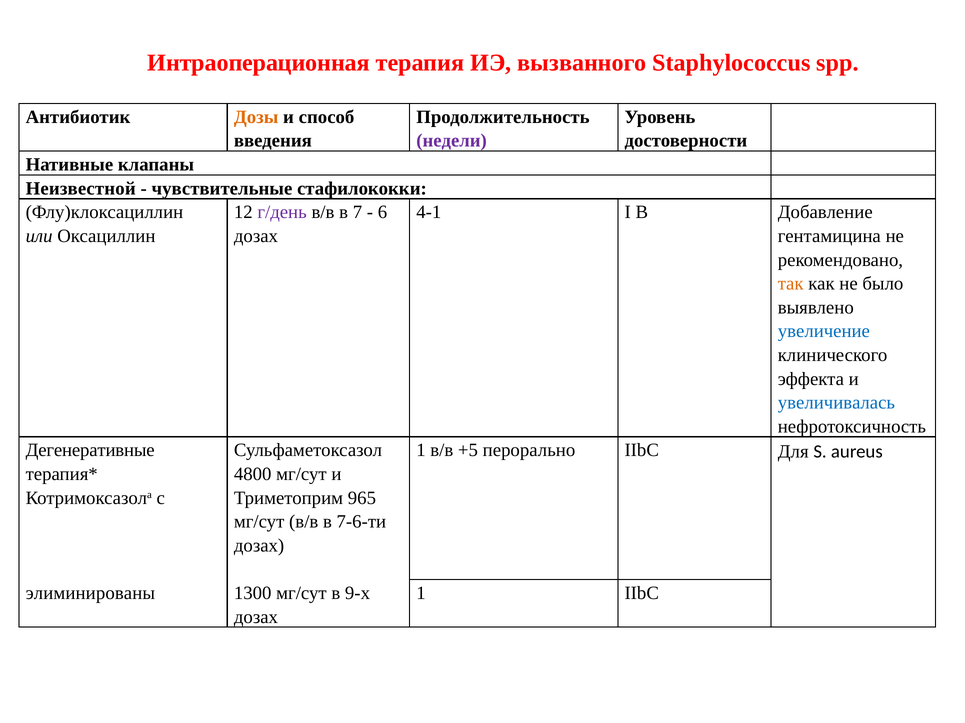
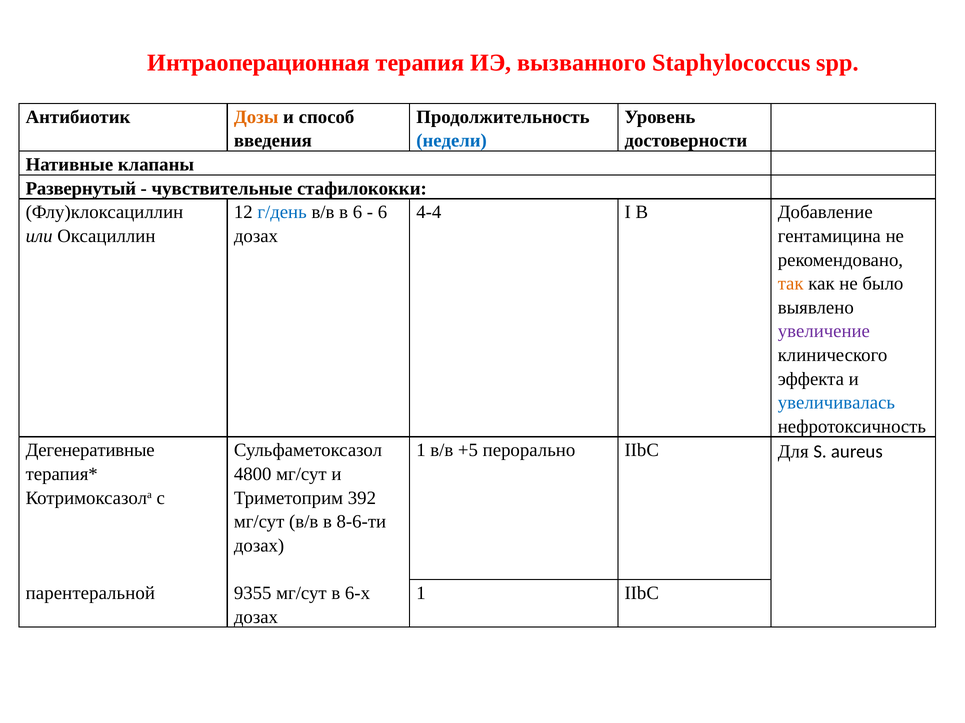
недели colour: purple -> blue
Неизвестной: Неизвестной -> Развернутый
г/день colour: purple -> blue
в 7: 7 -> 6
4-1: 4-1 -> 4-4
увеличение colour: blue -> purple
965: 965 -> 392
7-6-ти: 7-6-ти -> 8-6-ти
элиминированы: элиминированы -> парентеральной
1300: 1300 -> 9355
9-х: 9-х -> 6-х
